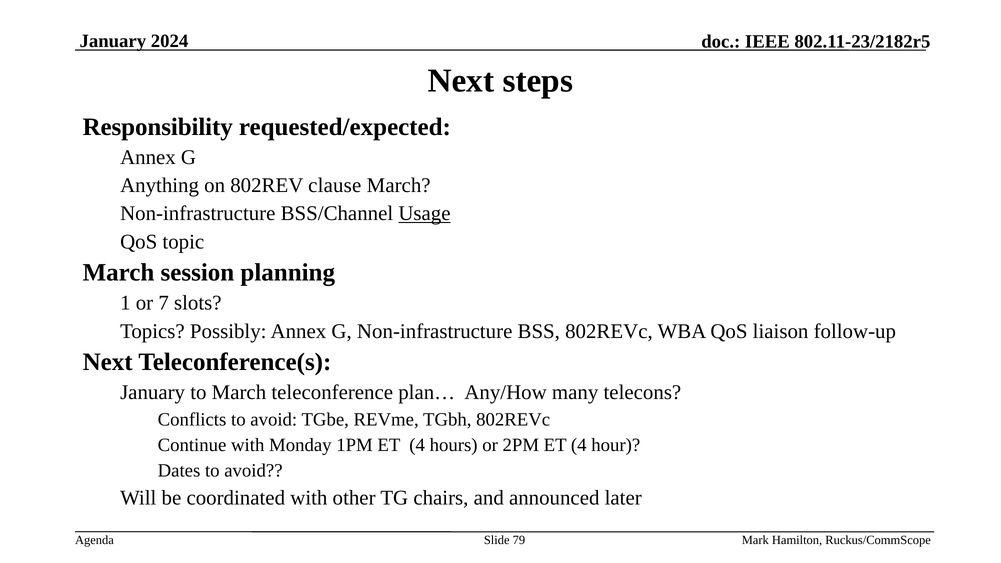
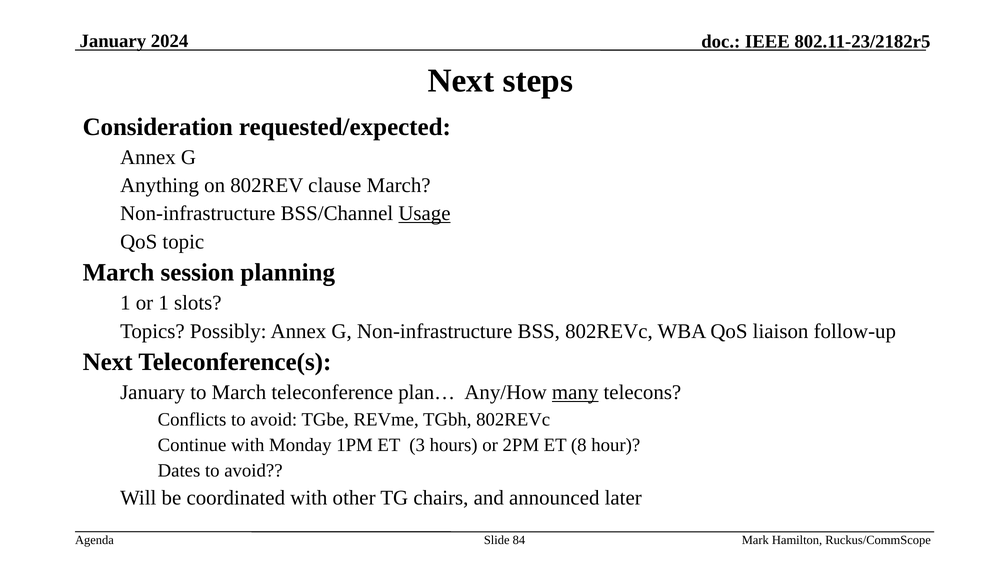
Responsibility: Responsibility -> Consideration
or 7: 7 -> 1
many underline: none -> present
1PM ET 4: 4 -> 3
2PM ET 4: 4 -> 8
79: 79 -> 84
